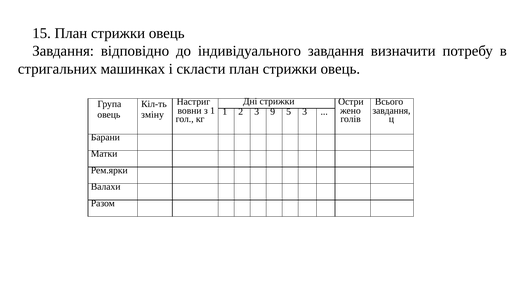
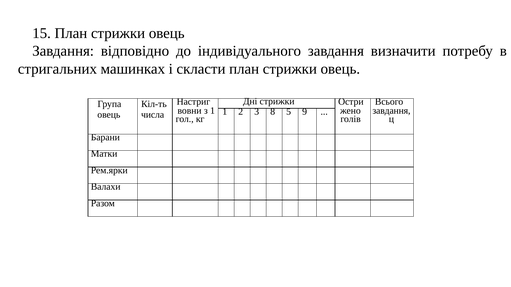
9: 9 -> 8
5 3: 3 -> 9
зміну: зміну -> числа
